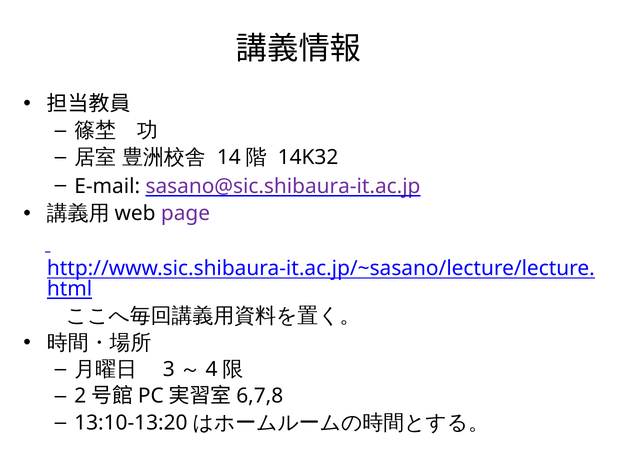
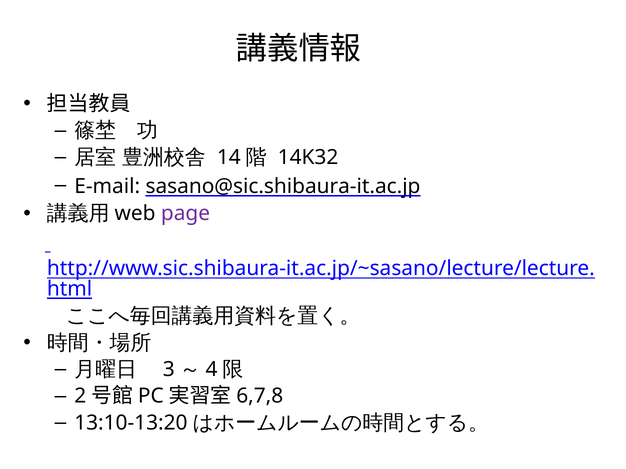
sasano@sic.shibaura-it.ac.jp colour: purple -> black
